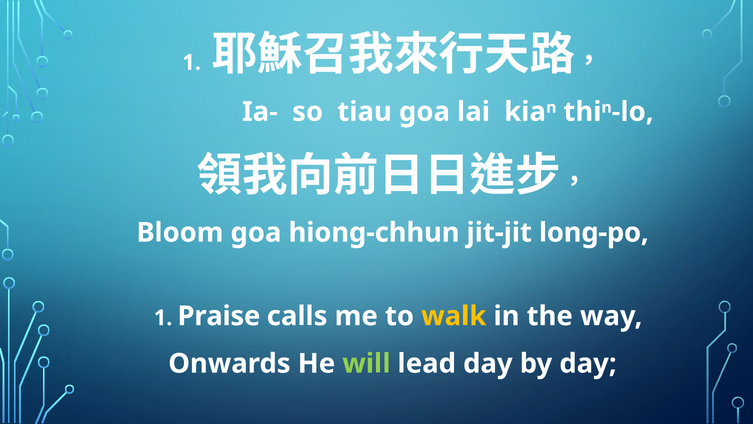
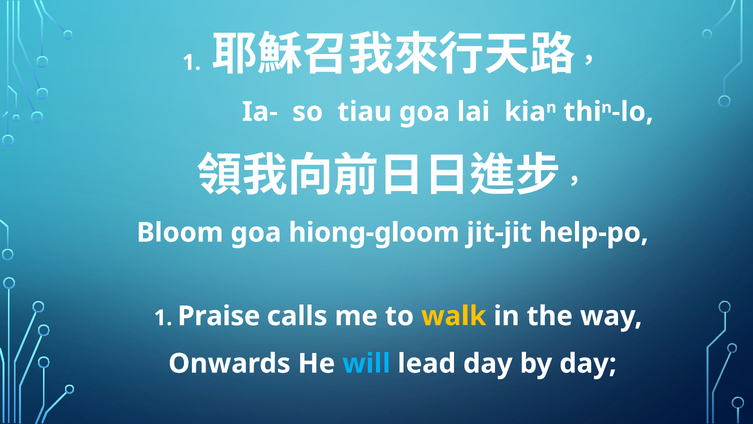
hiong-chhun: hiong-chhun -> hiong-gloom
long-po: long-po -> help-po
will colour: light green -> light blue
